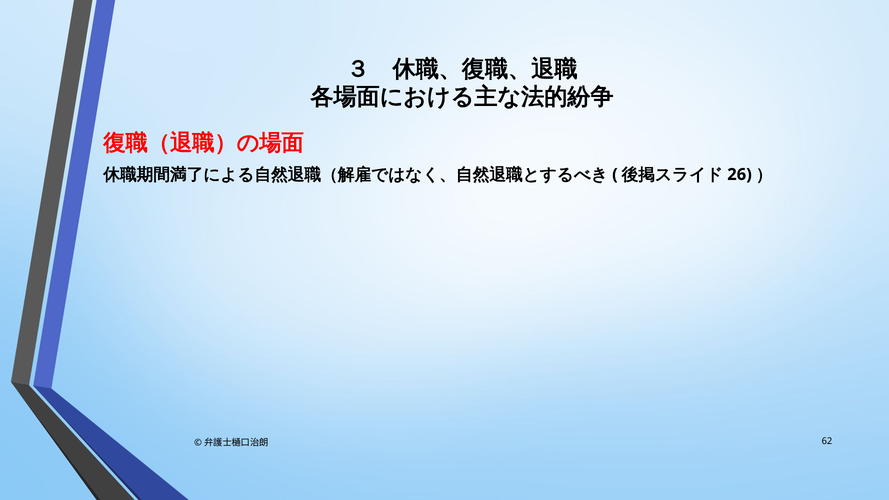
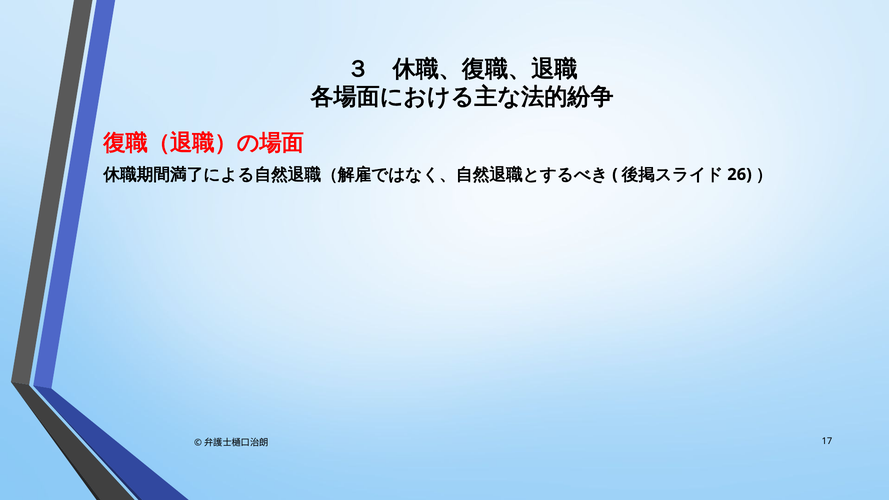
62: 62 -> 17
